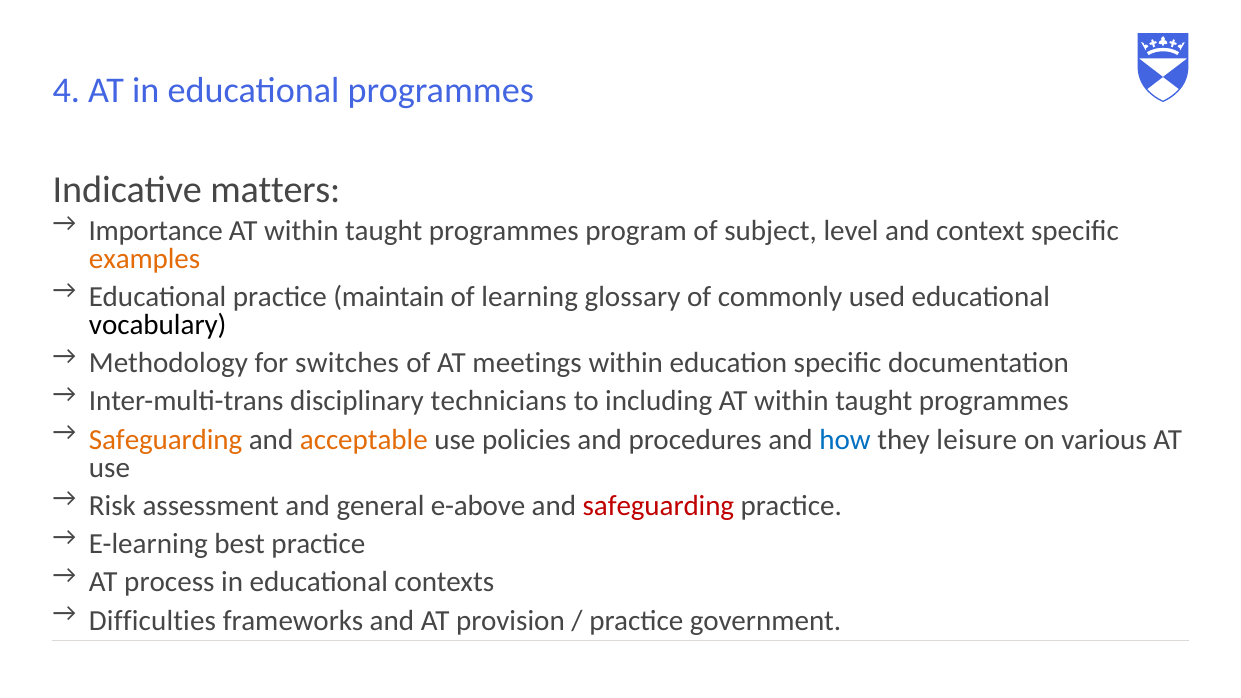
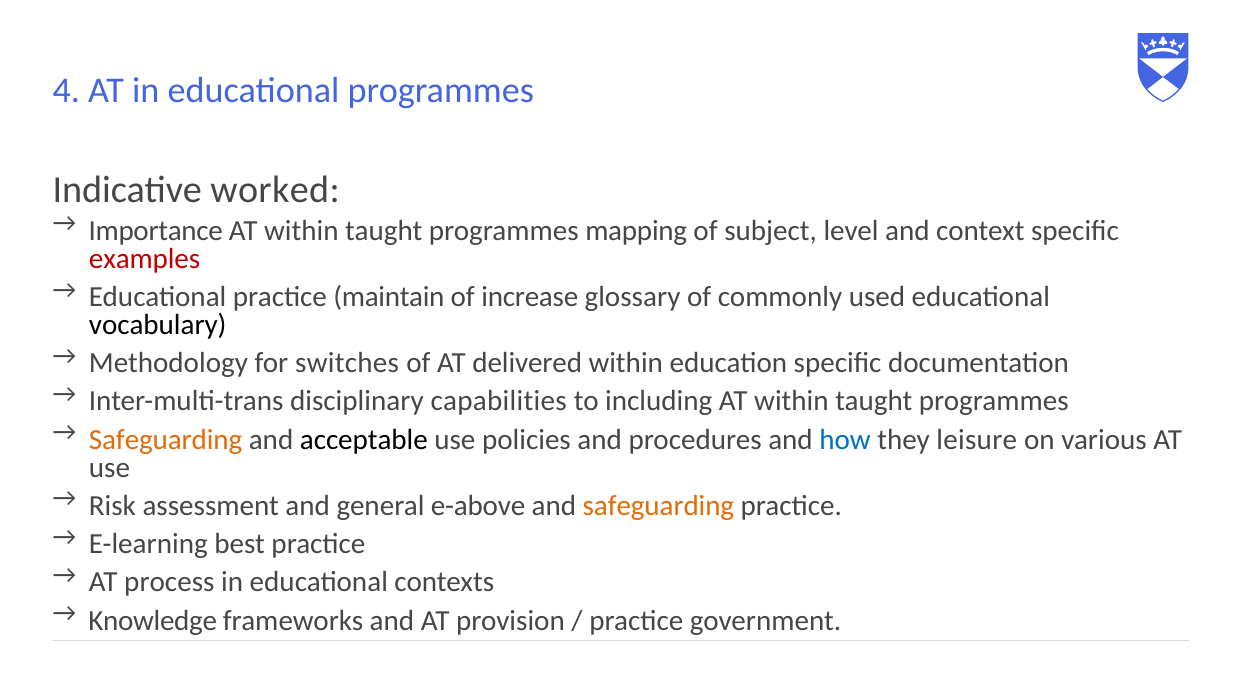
matters: matters -> worked
program: program -> mapping
examples colour: orange -> red
learning: learning -> increase
meetings: meetings -> delivered
technicians: technicians -> capabilities
acceptable colour: orange -> black
safeguarding at (658, 506) colour: red -> orange
Difficulties: Difficulties -> Knowledge
